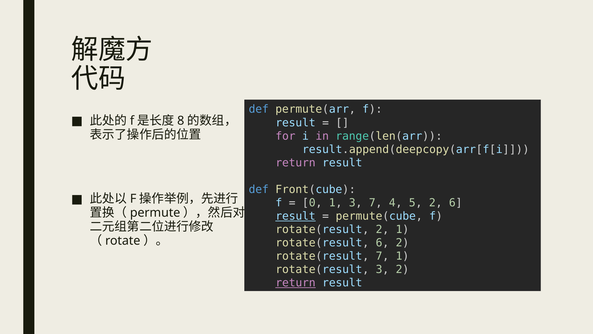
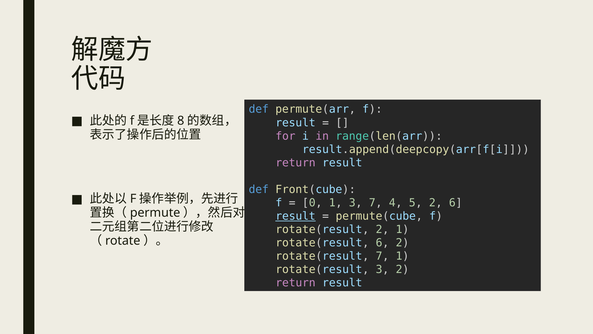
return at (296, 283) underline: present -> none
